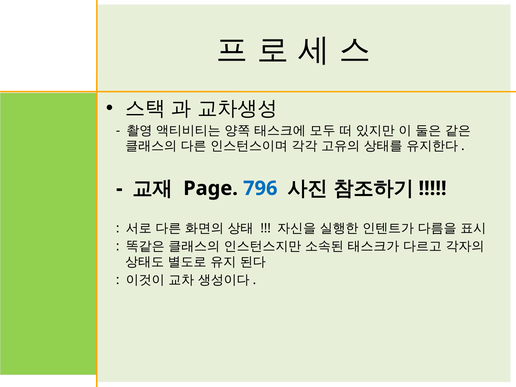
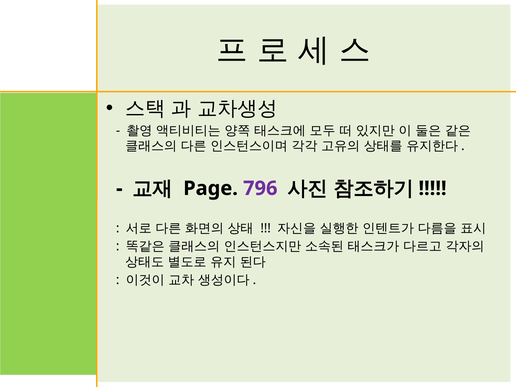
796 colour: blue -> purple
